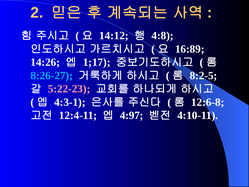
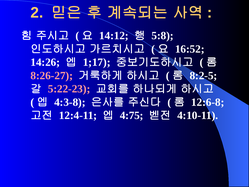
4:8: 4:8 -> 5:8
16:89: 16:89 -> 16:52
8:26-27 colour: light blue -> pink
4:3-1: 4:3-1 -> 4:3-8
4:97: 4:97 -> 4:75
